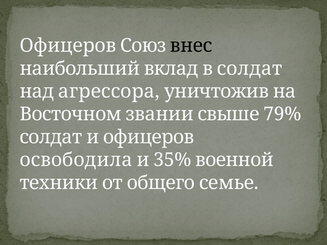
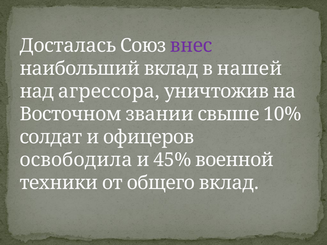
Офицеров at (68, 46): Офицеров -> Досталась
внес colour: black -> purple
в солдат: солдат -> нашей
79%: 79% -> 10%
35%: 35% -> 45%
общего семье: семье -> вклад
